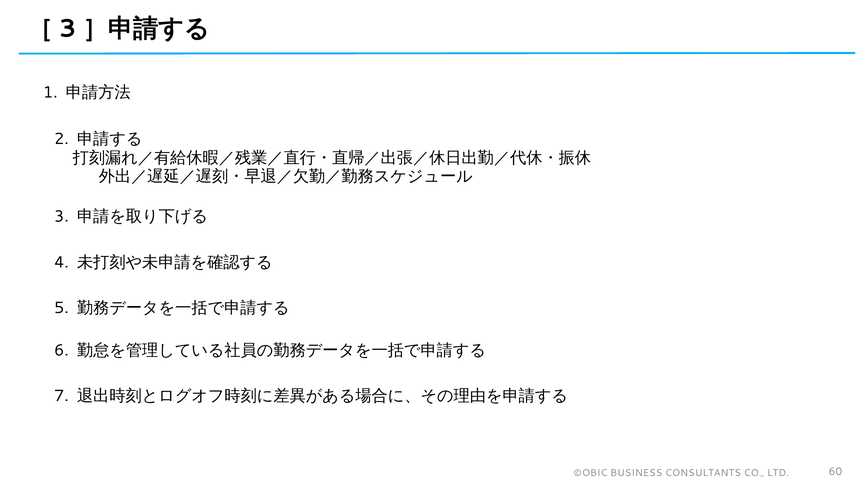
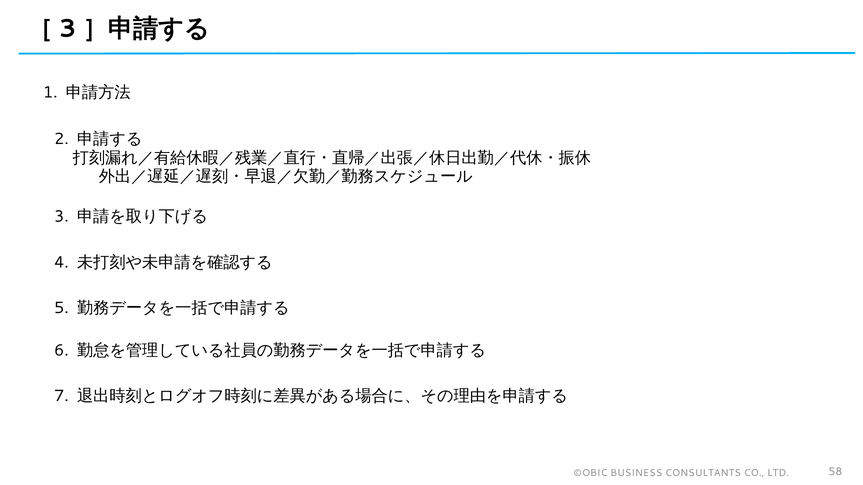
60: 60 -> 58
